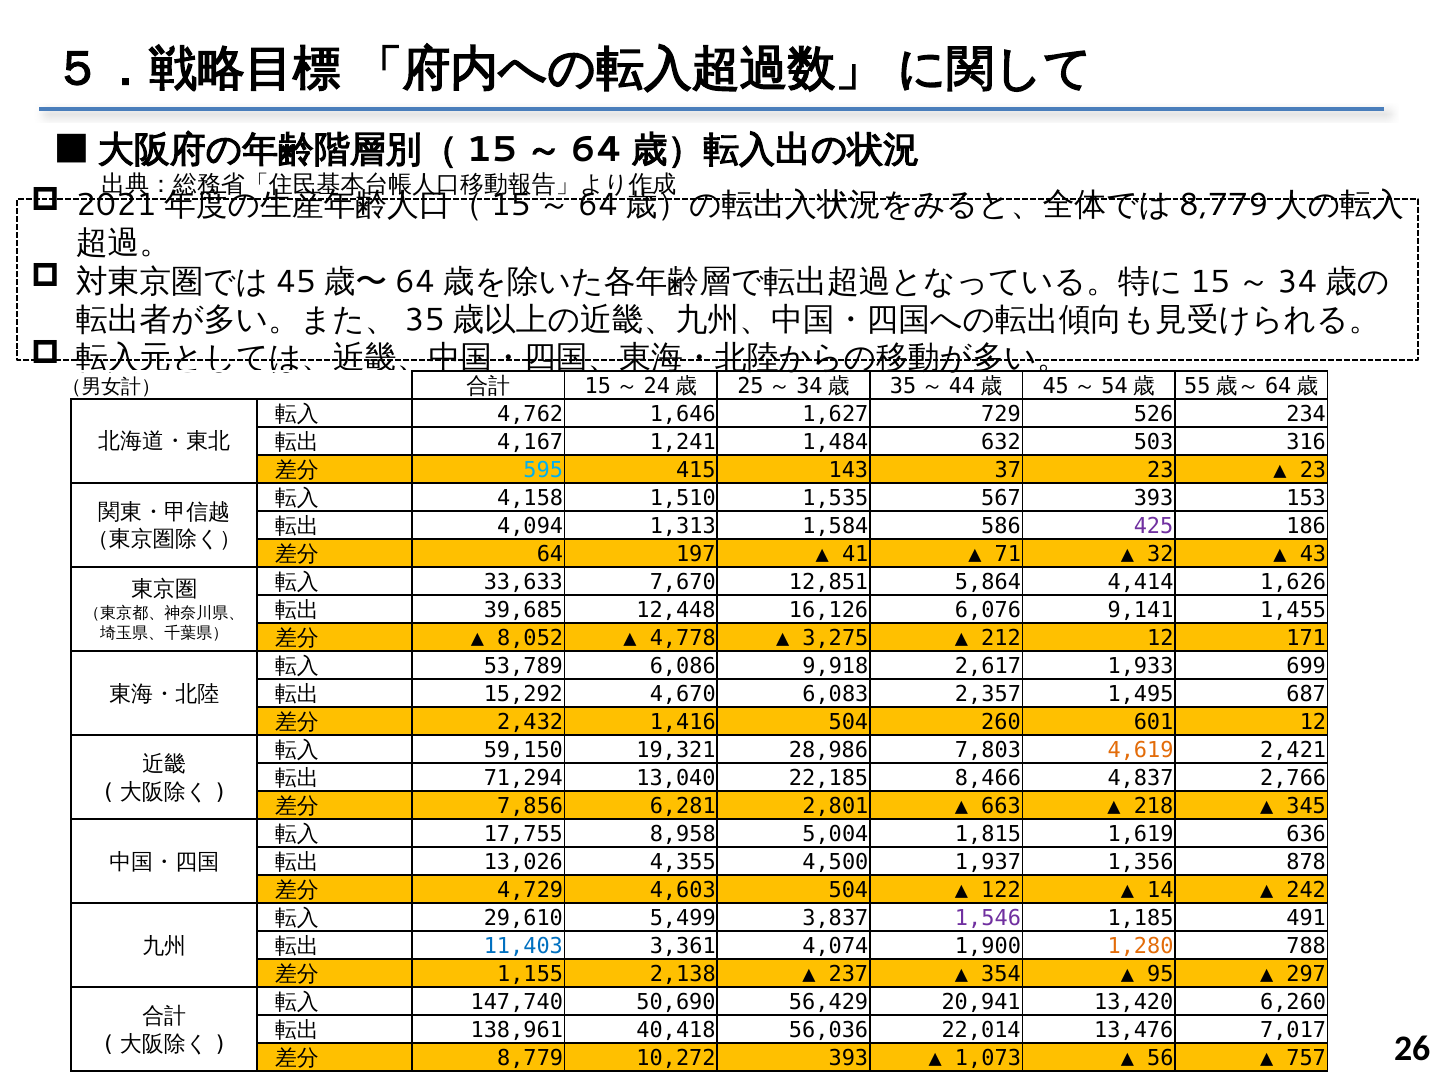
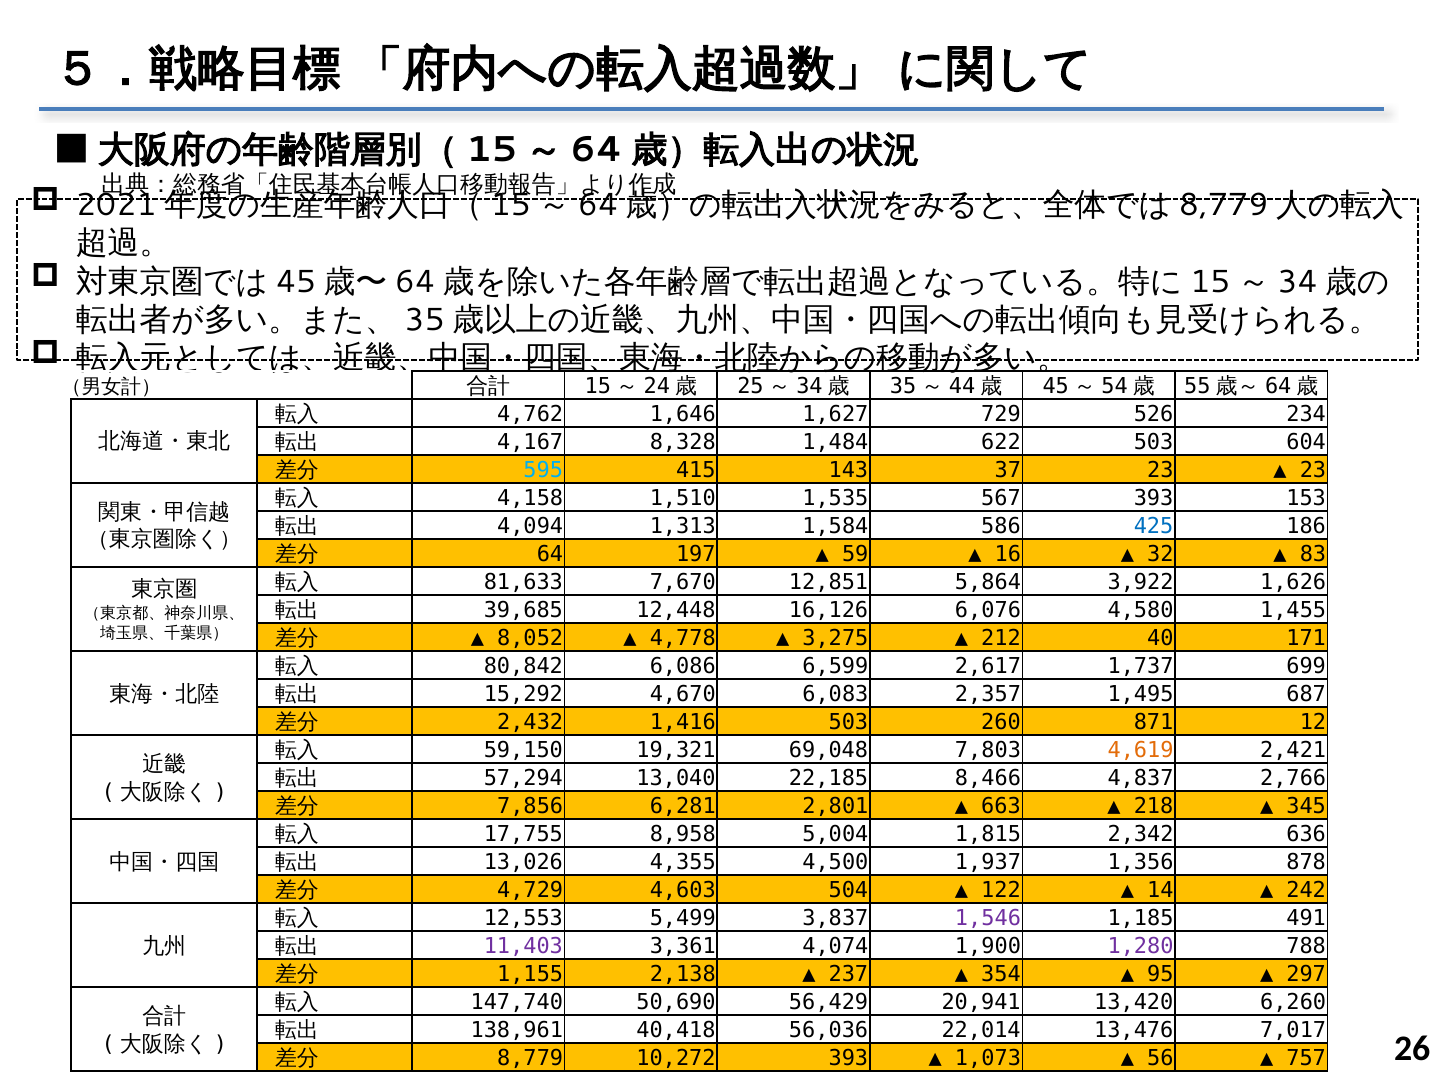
1,241: 1,241 -> 8,328
632: 632 -> 622
316: 316 -> 604
425 colour: purple -> blue
41: 41 -> 59
71: 71 -> 16
43: 43 -> 83
33,633: 33,633 -> 81,633
4,414: 4,414 -> 3,922
9,141: 9,141 -> 4,580
212 12: 12 -> 40
53,789: 53,789 -> 80,842
9,918: 9,918 -> 6,599
1,933: 1,933 -> 1,737
1,416 504: 504 -> 503
601: 601 -> 871
28,986: 28,986 -> 69,048
71,294: 71,294 -> 57,294
1,619: 1,619 -> 2,342
29,610: 29,610 -> 12,553
11,403 colour: blue -> purple
1,280 colour: orange -> purple
